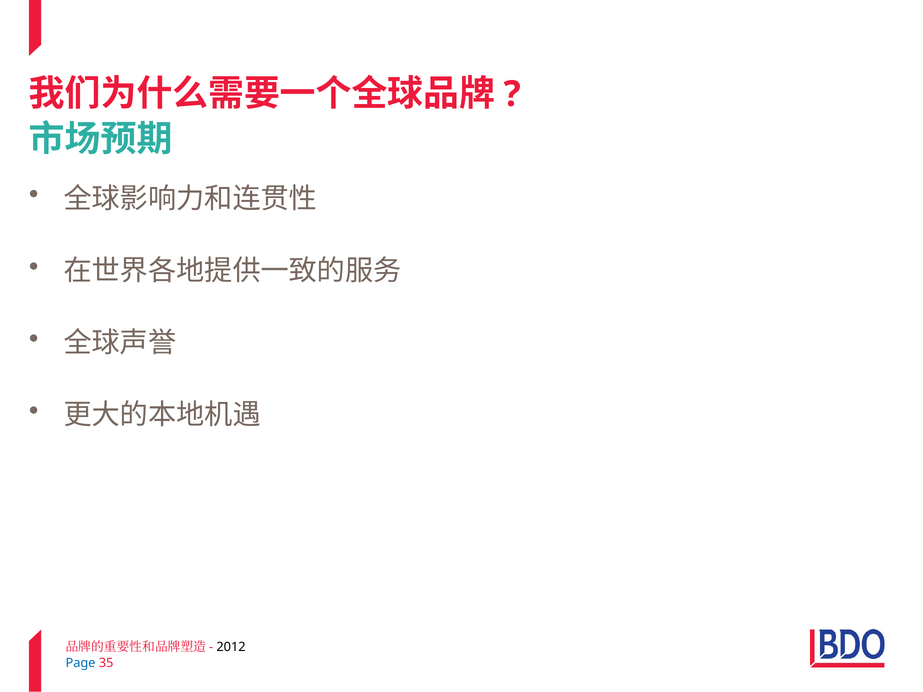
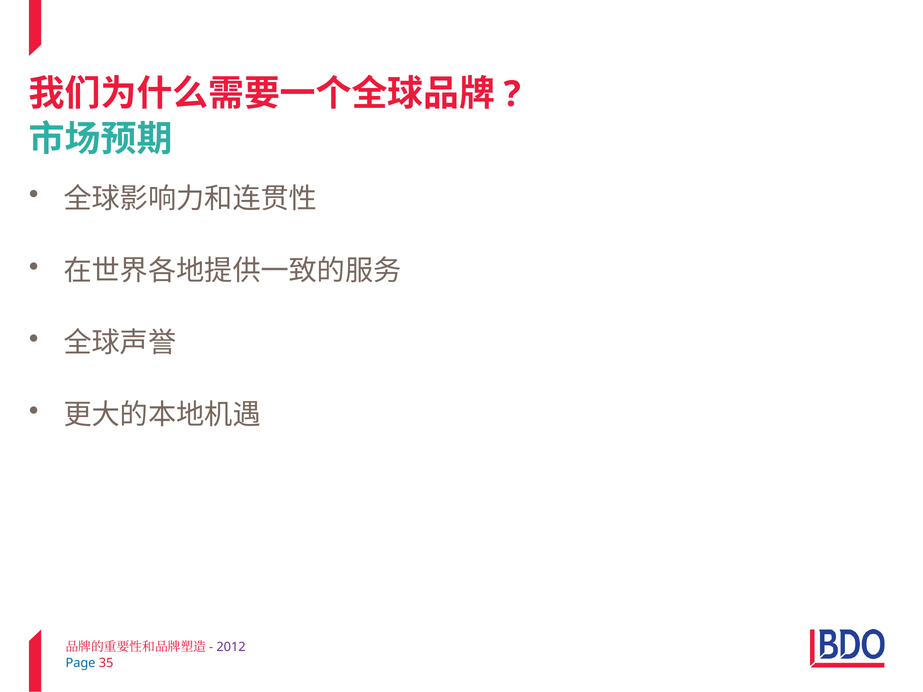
2012 colour: black -> purple
